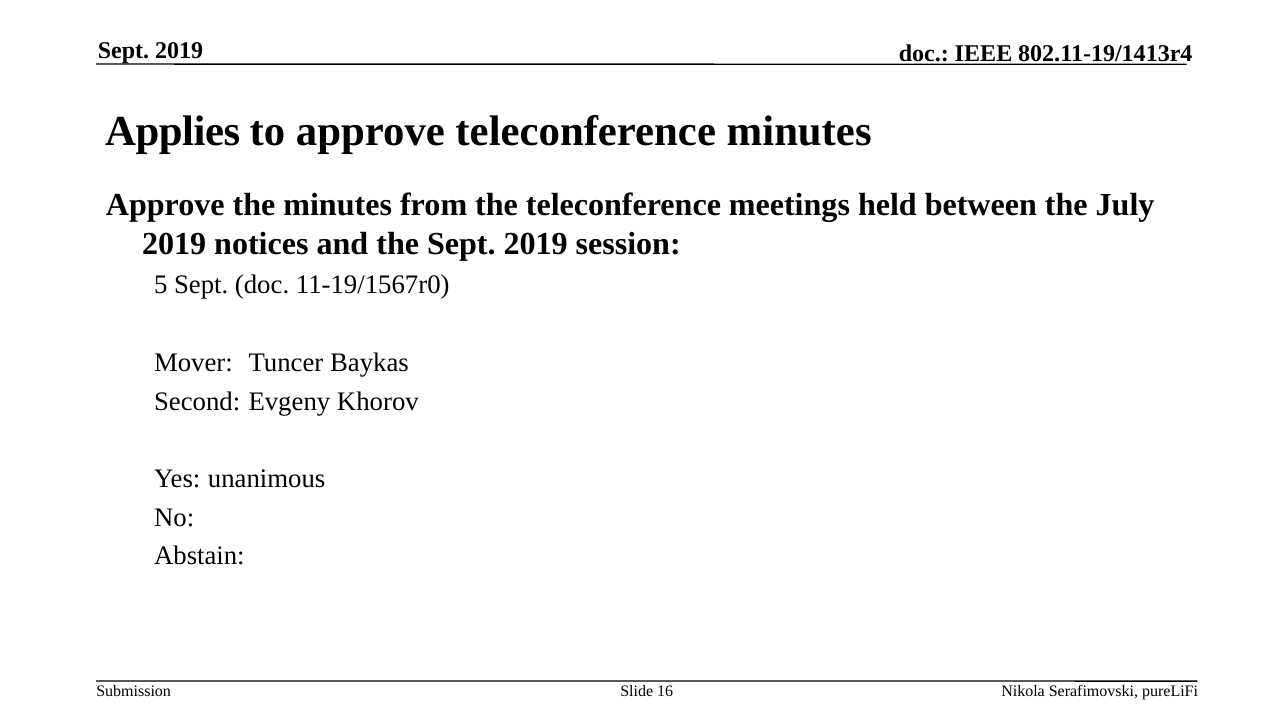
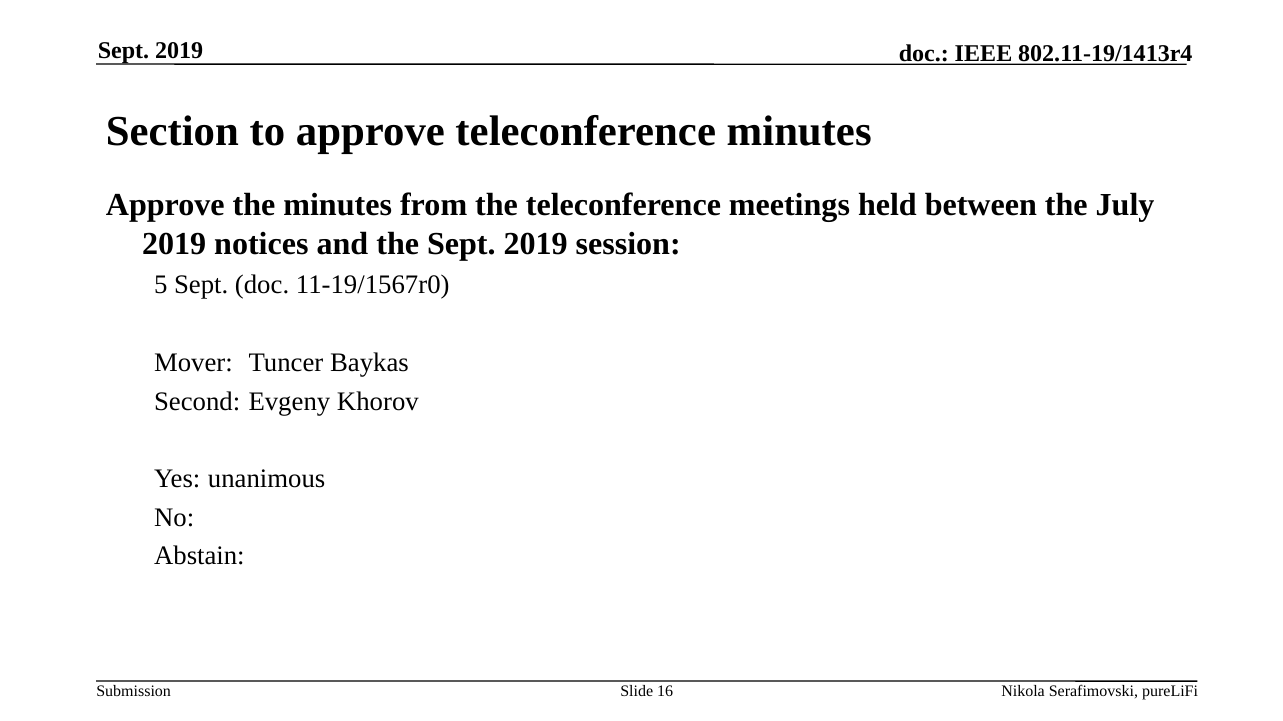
Applies: Applies -> Section
